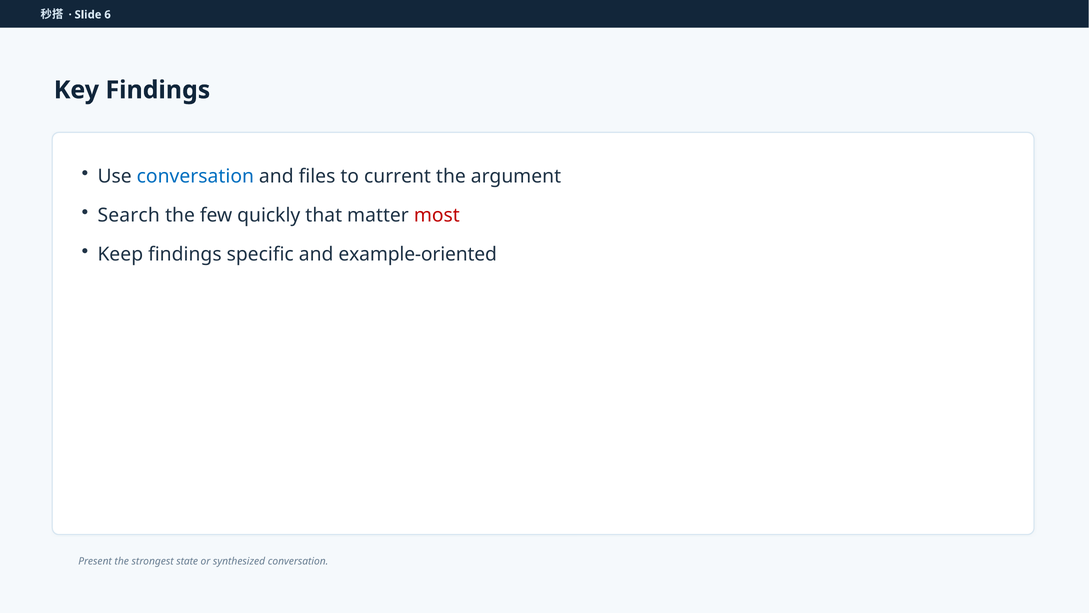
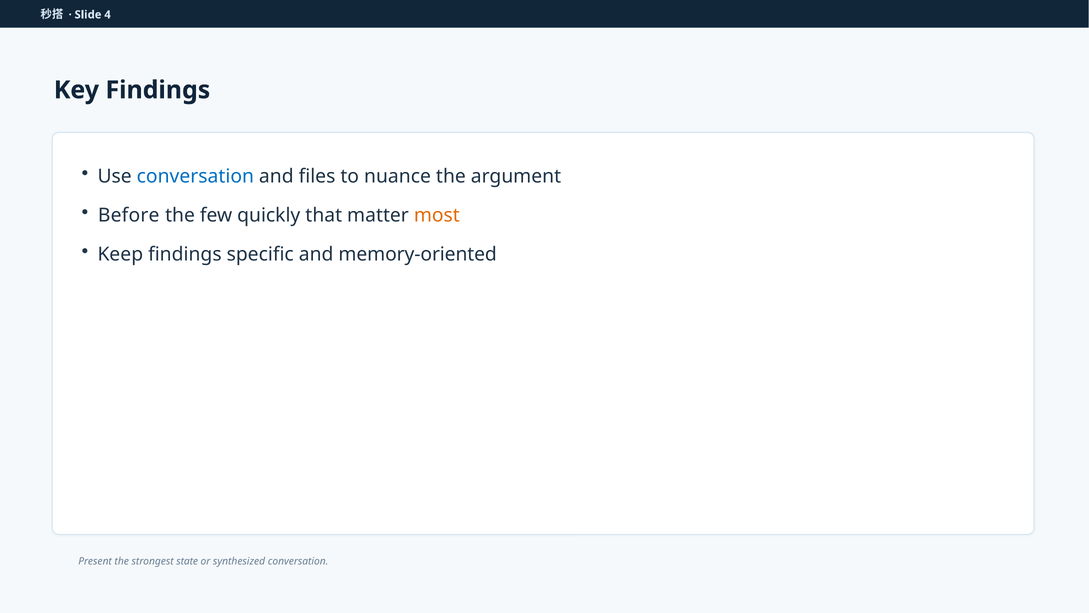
6: 6 -> 4
current: current -> nuance
Search: Search -> Before
most colour: red -> orange
example-oriented: example-oriented -> memory-oriented
